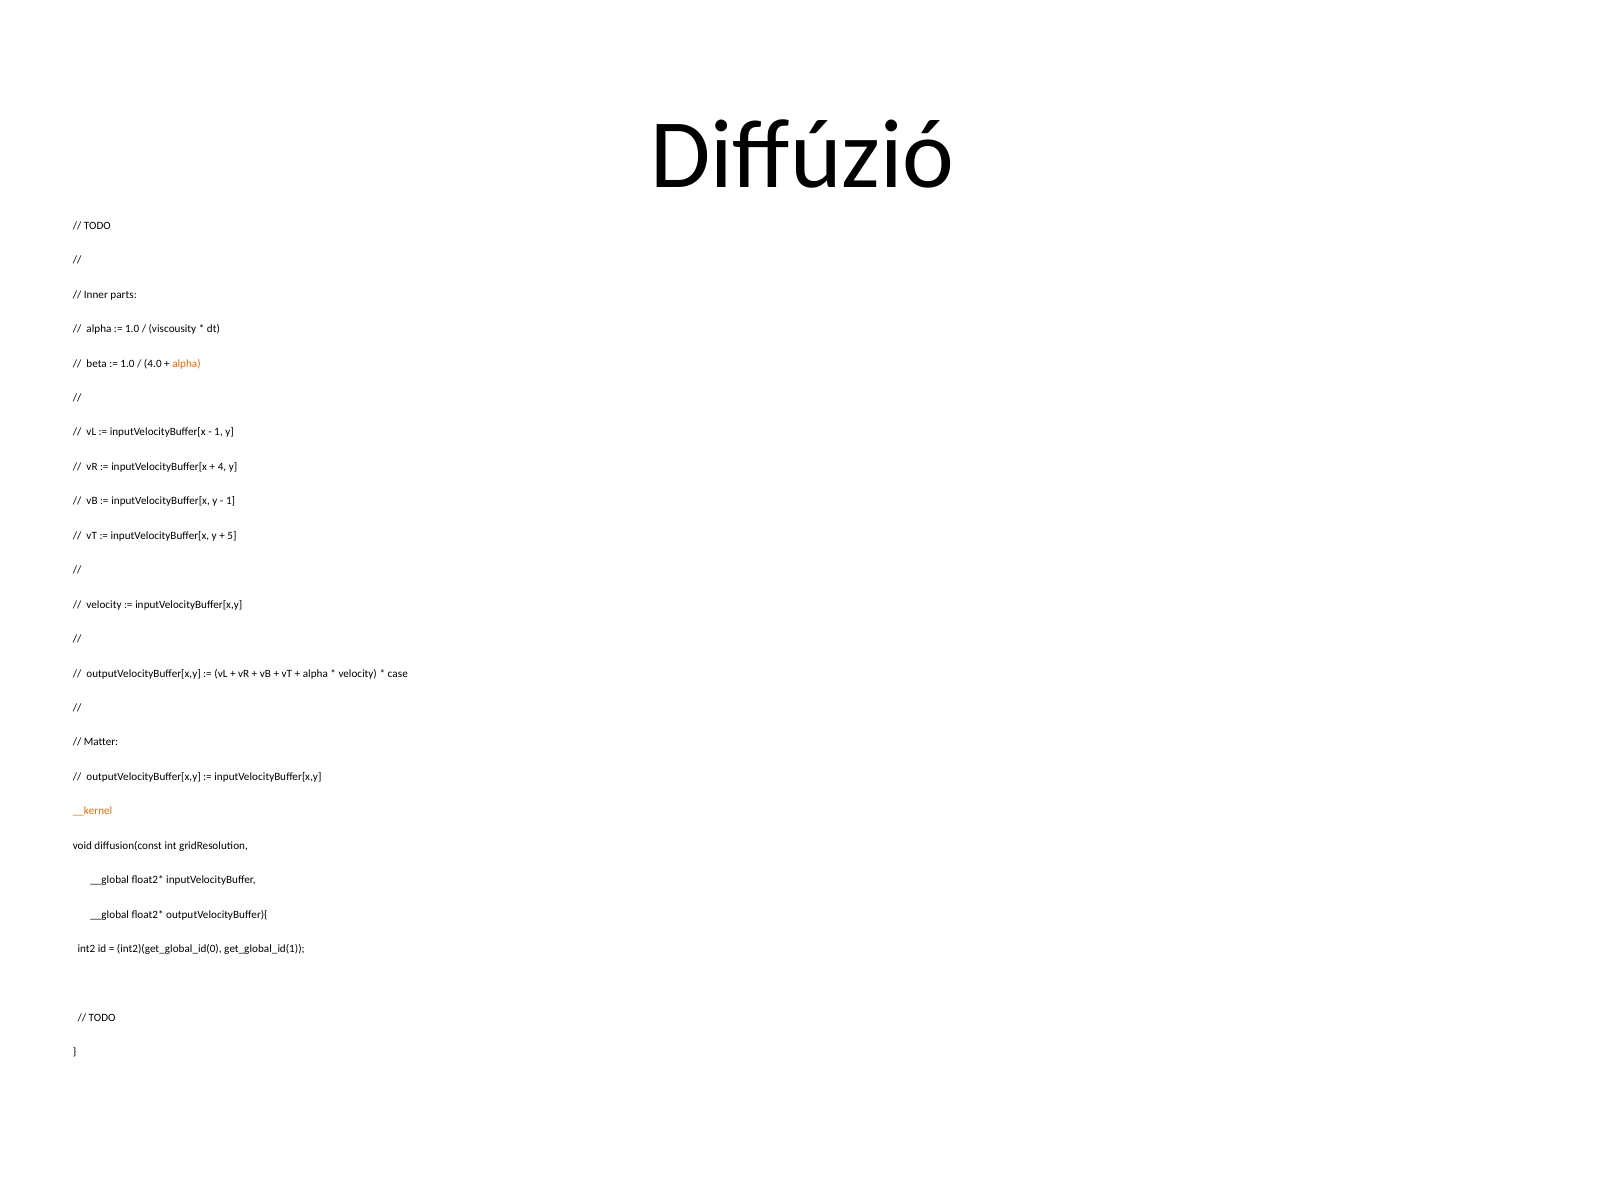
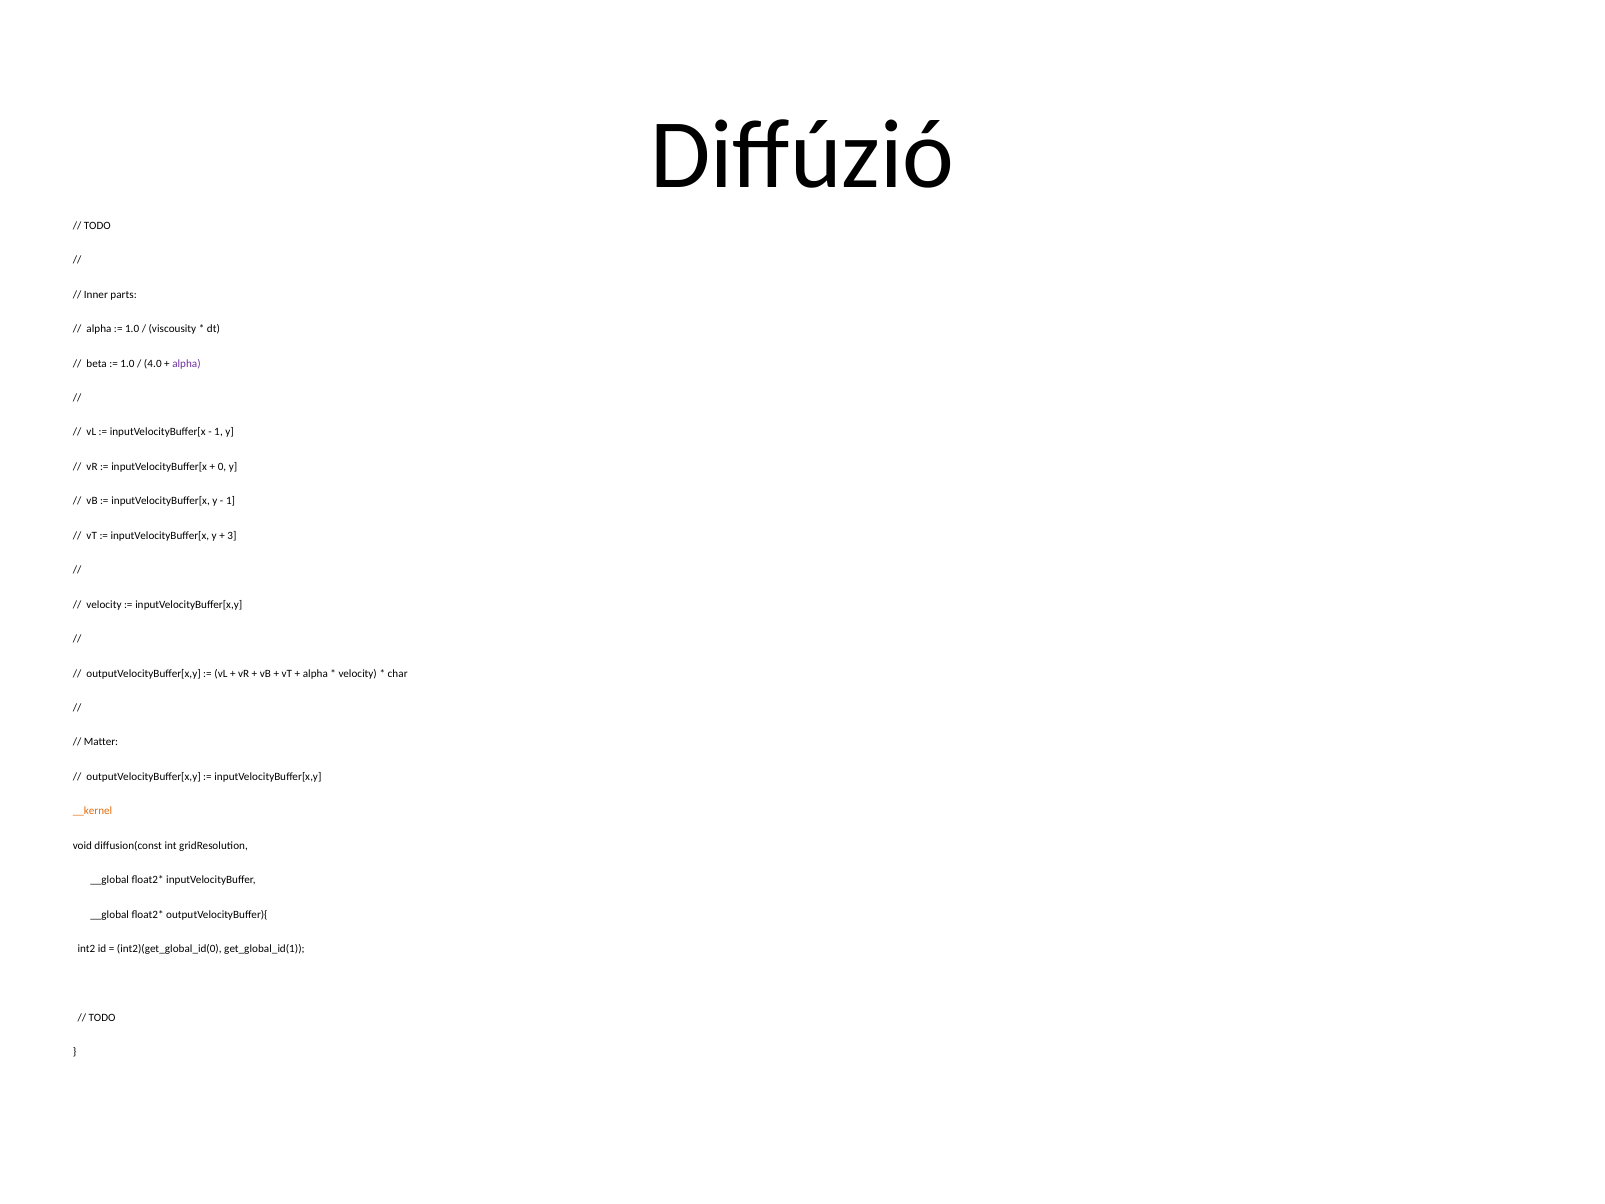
alpha at (186, 363) colour: orange -> purple
4: 4 -> 0
5: 5 -> 3
case: case -> char
